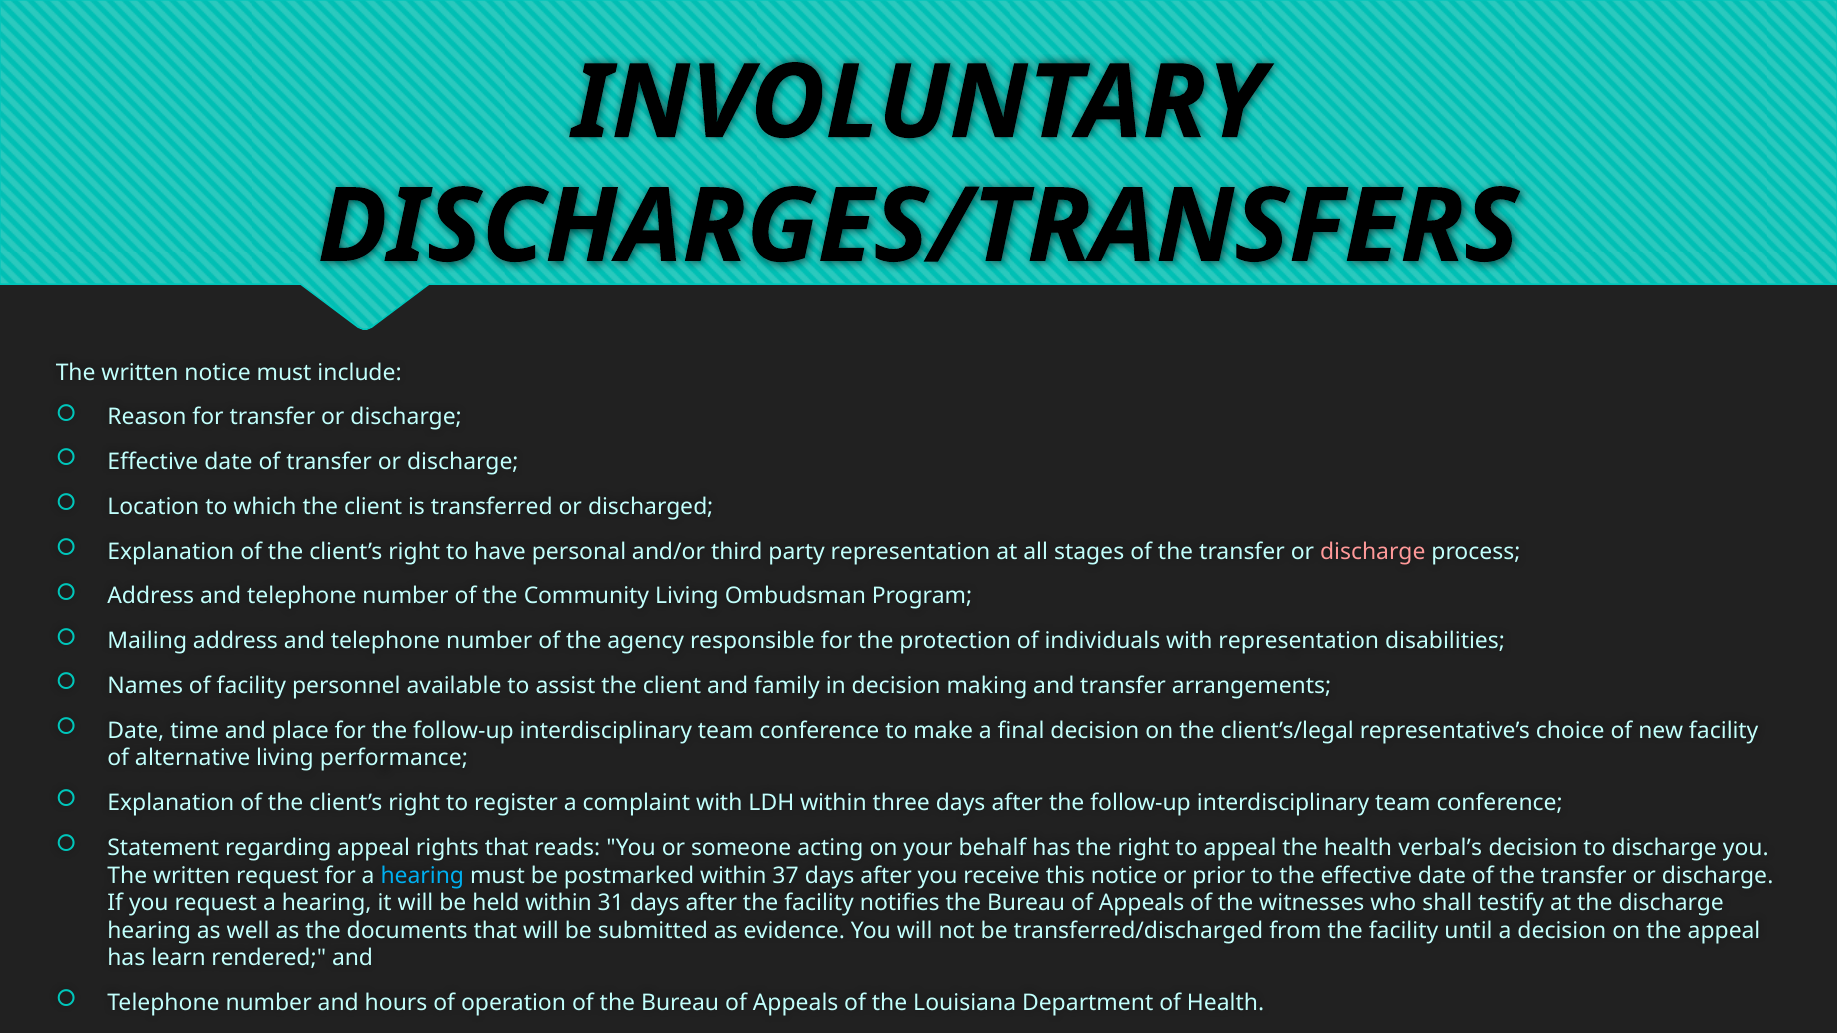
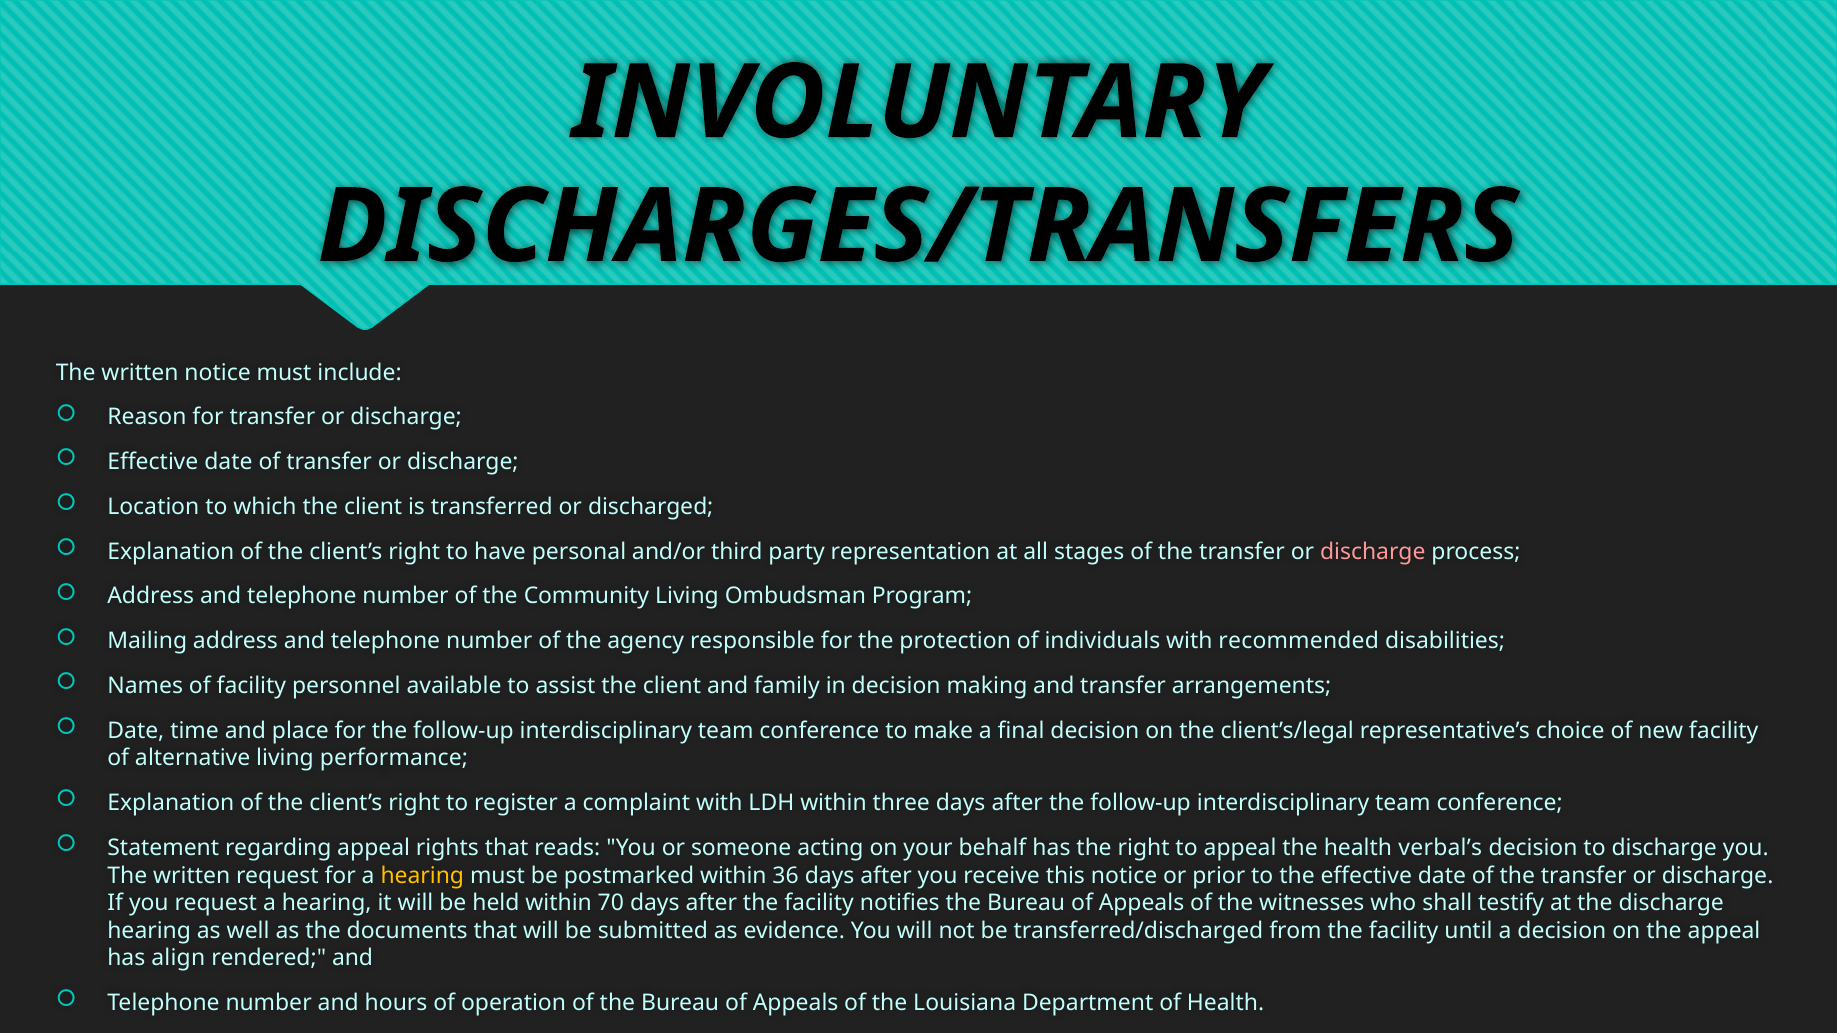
with representation: representation -> recommended
hearing at (422, 876) colour: light blue -> yellow
37: 37 -> 36
31: 31 -> 70
learn: learn -> align
